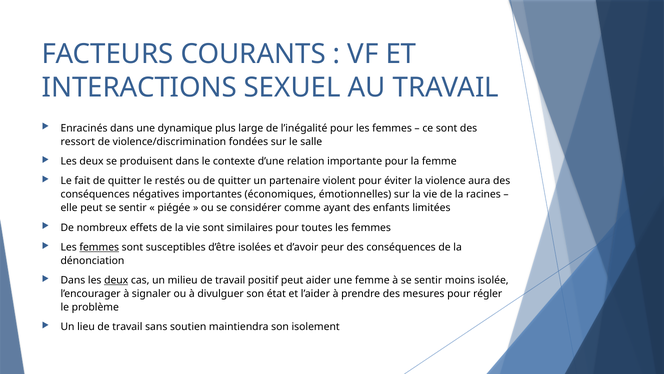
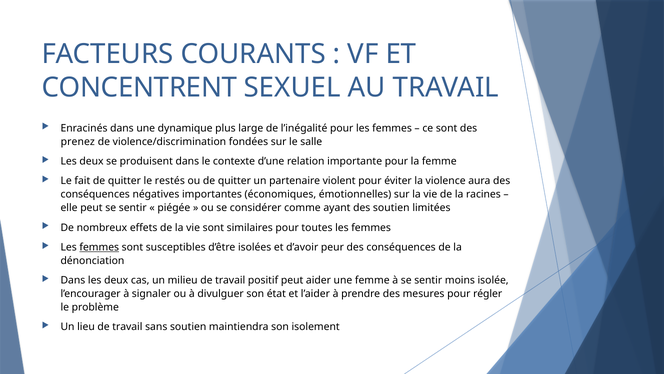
INTERACTIONS: INTERACTIONS -> CONCENTRENT
ressort: ressort -> prenez
des enfants: enfants -> soutien
deux at (116, 280) underline: present -> none
